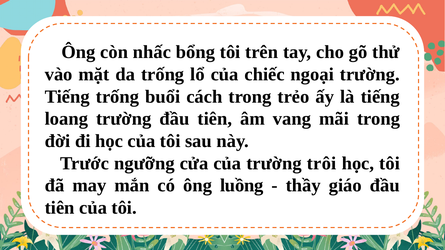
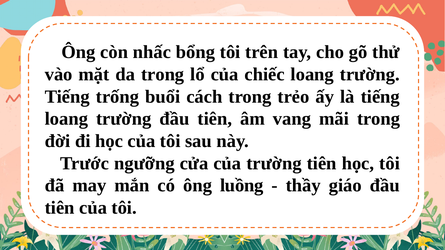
da trống: trống -> trong
chiếc ngoại: ngoại -> loang
trường trôi: trôi -> tiên
